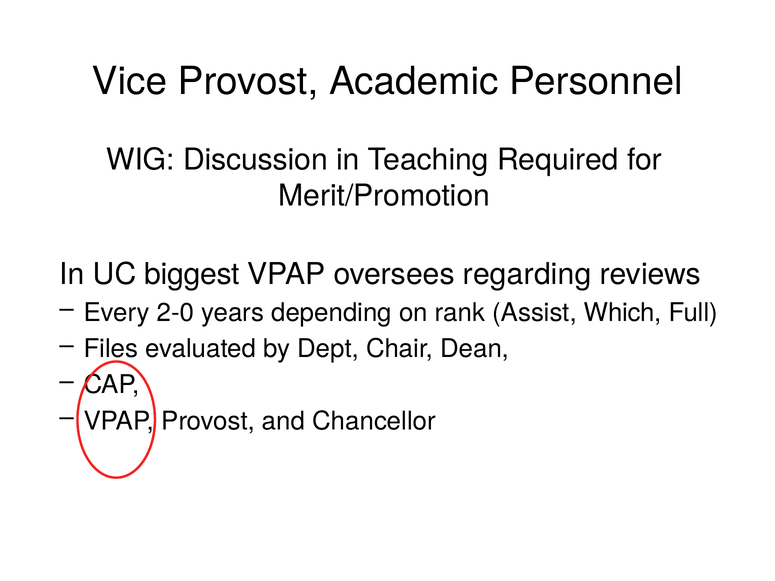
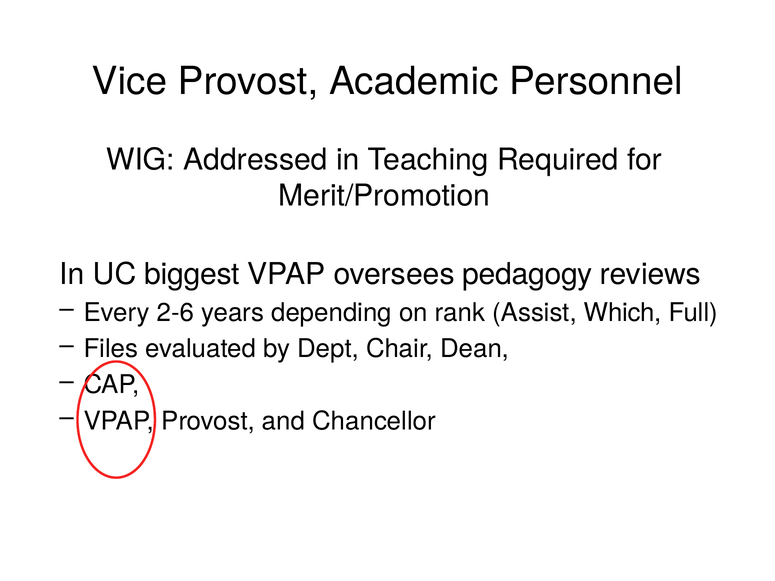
Discussion: Discussion -> Addressed
regarding: regarding -> pedagogy
2-0: 2-0 -> 2-6
